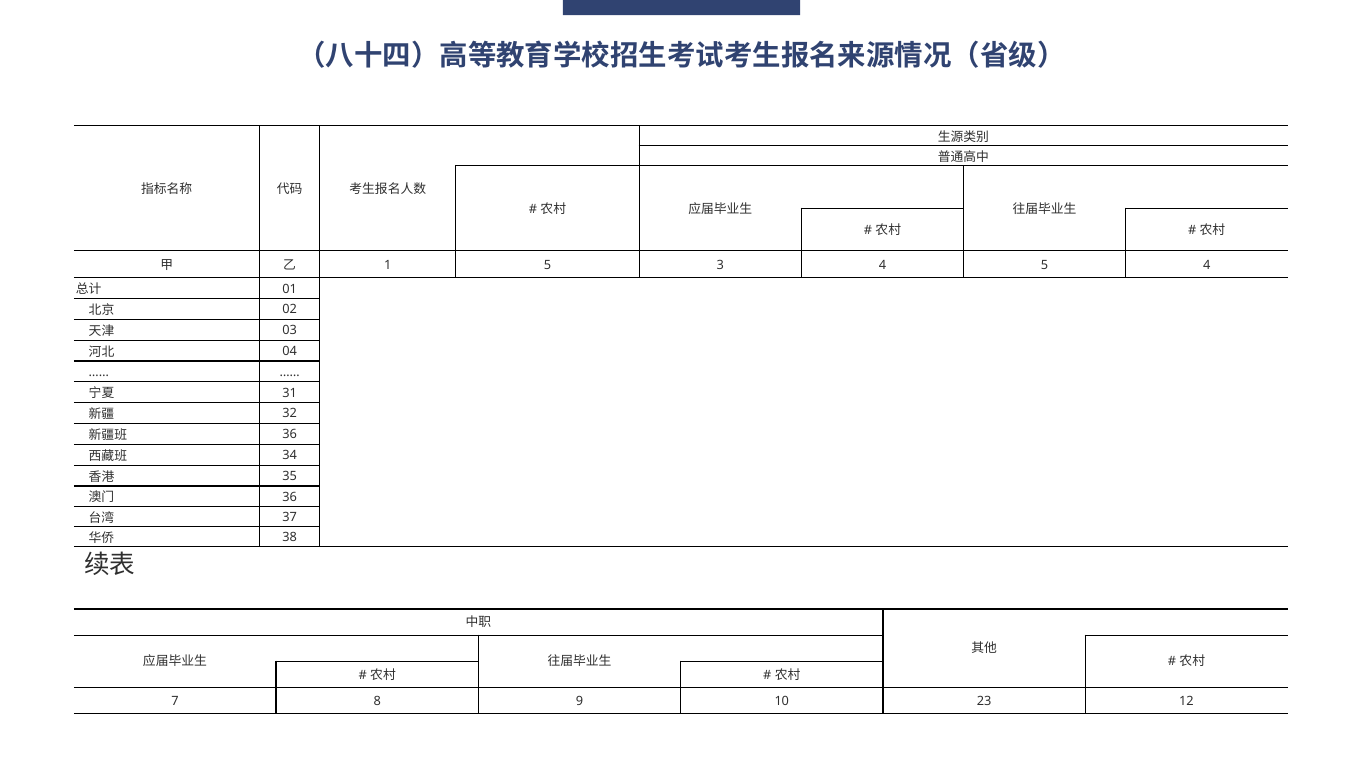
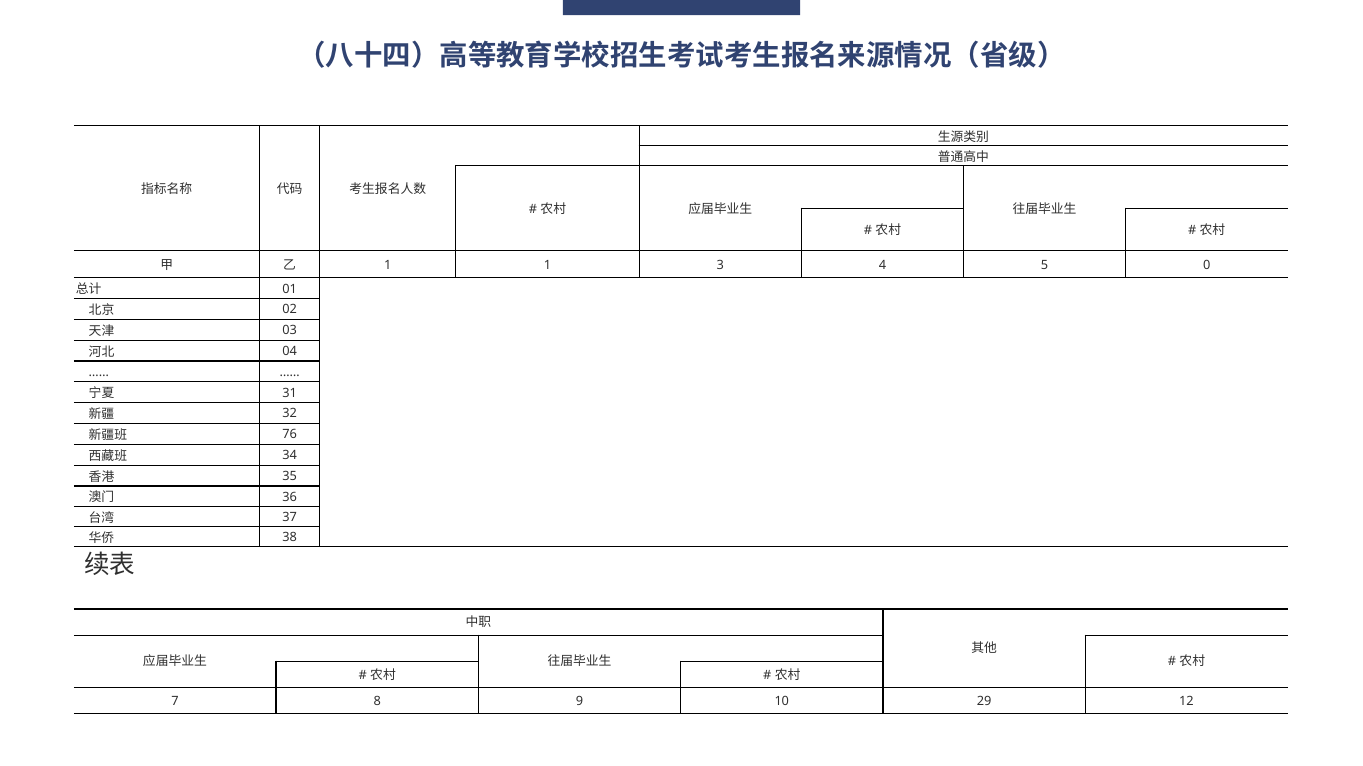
1 5: 5 -> 1
5 4: 4 -> 0
36 at (290, 435): 36 -> 76
23: 23 -> 29
